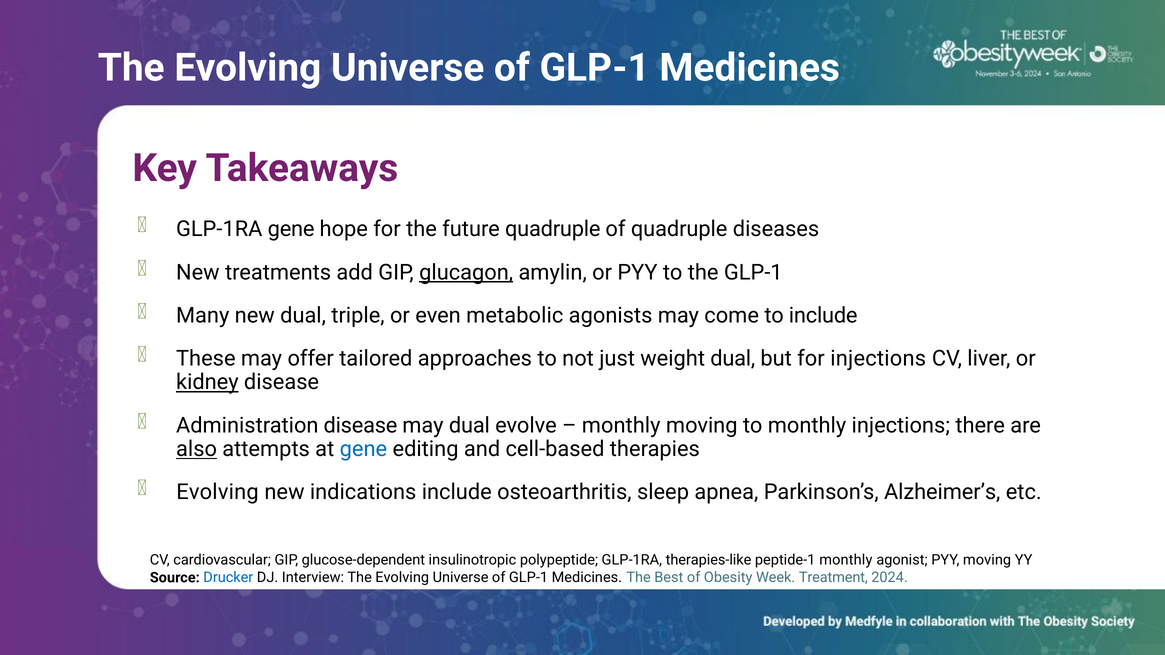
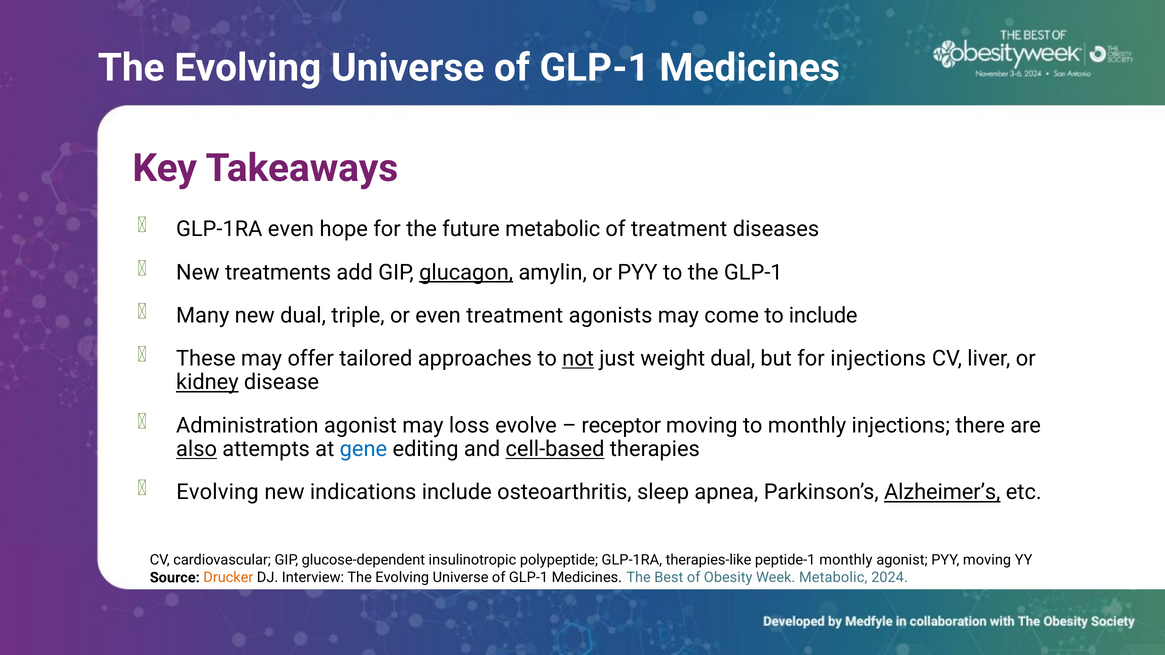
GLP-1RA gene: gene -> even
future quadruple: quadruple -> metabolic
of quadruple: quadruple -> treatment
even metabolic: metabolic -> treatment
not underline: none -> present
Administration disease: disease -> agonist
may dual: dual -> loss
monthly at (621, 426): monthly -> receptor
cell-based underline: none -> present
Alzheimer’s underline: none -> present
Drucker colour: blue -> orange
Week Treatment: Treatment -> Metabolic
